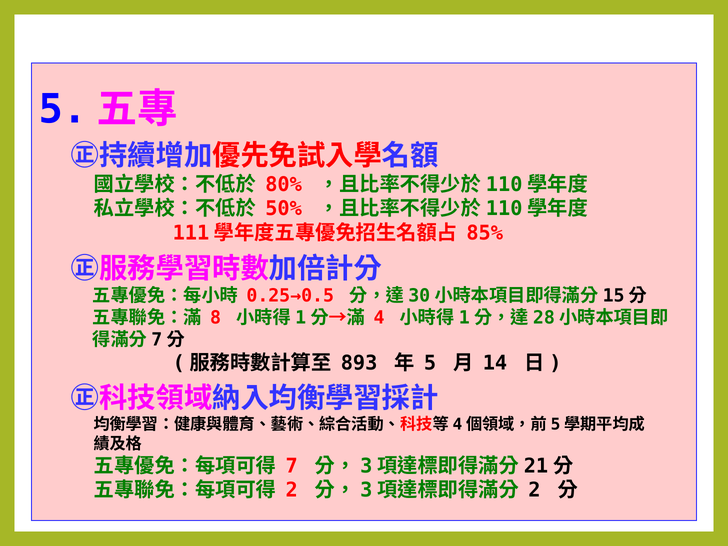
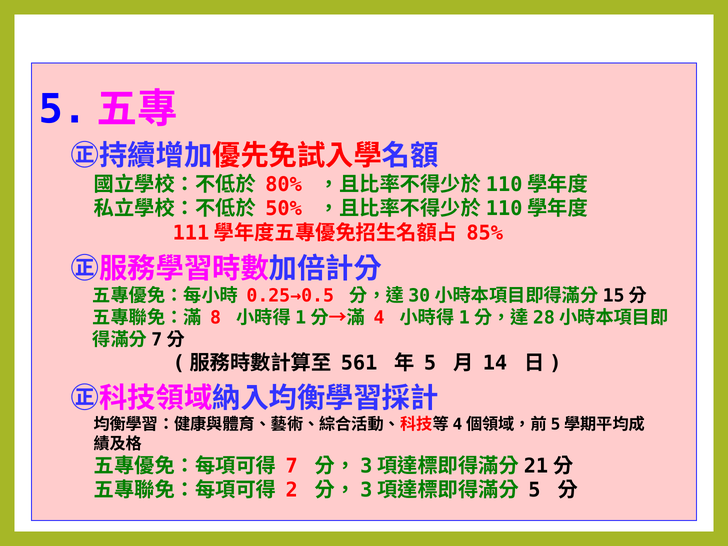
893: 893 -> 561
2 at (534, 490): 2 -> 5
